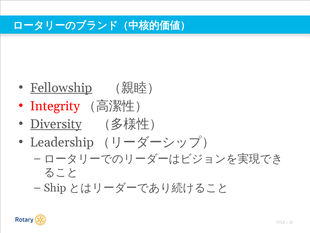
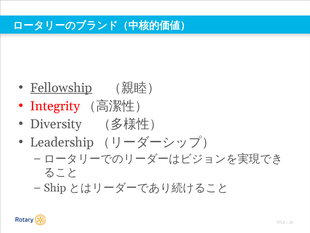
Diversity underline: present -> none
